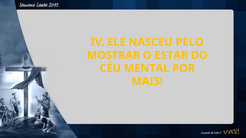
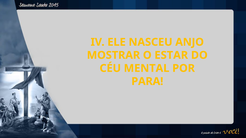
PELO: PELO -> ANJO
MAIS: MAIS -> PARA
